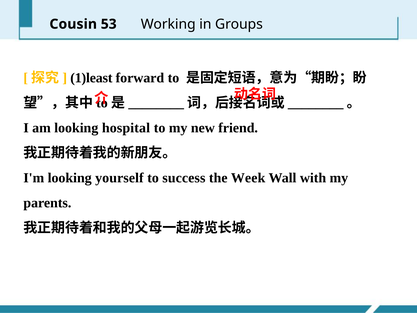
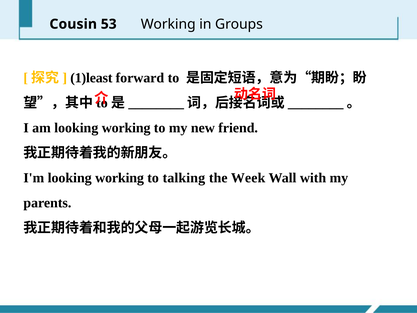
am looking hospital: hospital -> working
I'm looking yourself: yourself -> working
success: success -> talking
